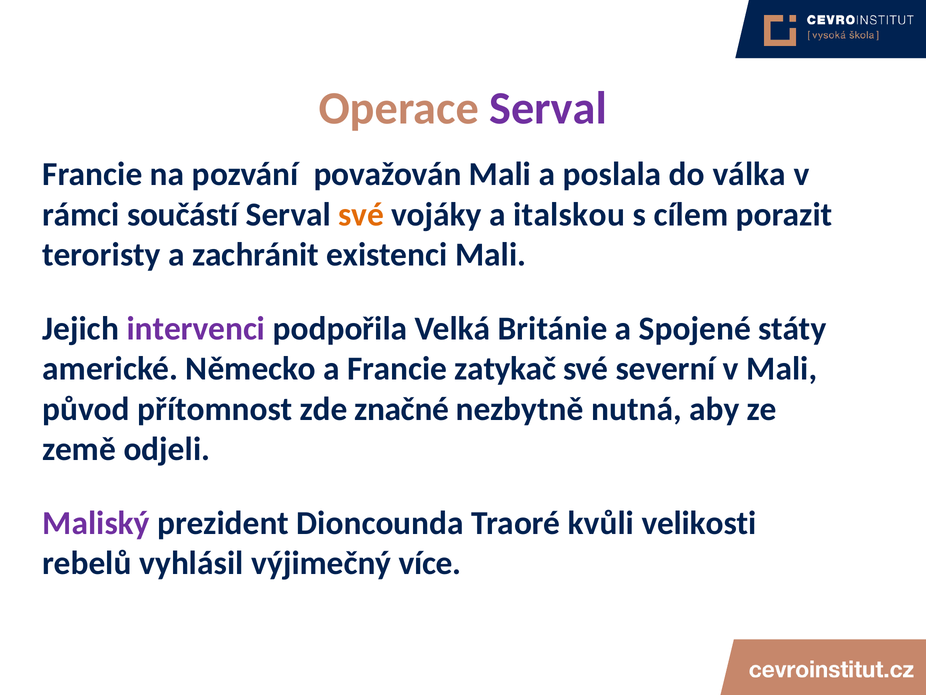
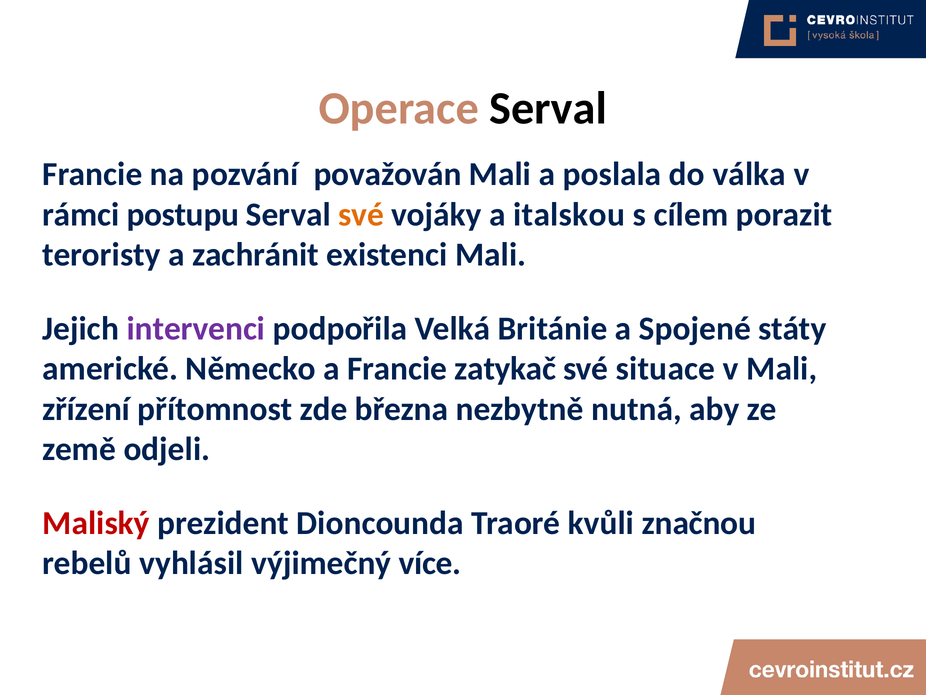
Serval at (548, 108) colour: purple -> black
součástí: součástí -> postupu
severní: severní -> situace
původ: původ -> zřízení
značné: značné -> března
Maliský colour: purple -> red
velikosti: velikosti -> značnou
